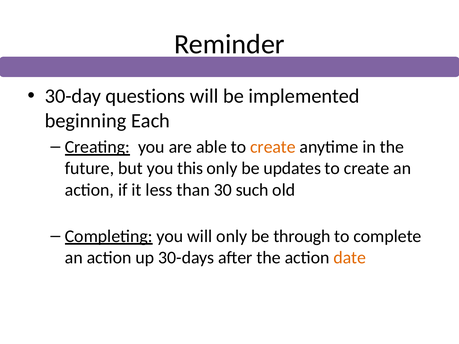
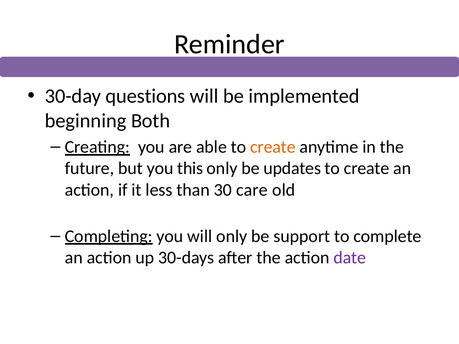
Each: Each -> Both
such: such -> care
through: through -> support
date colour: orange -> purple
